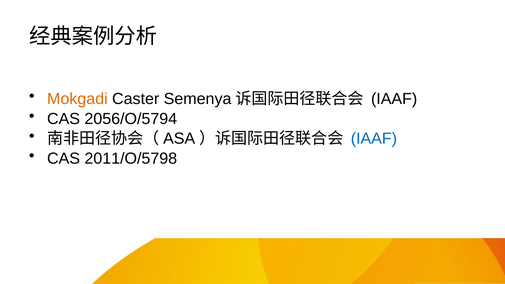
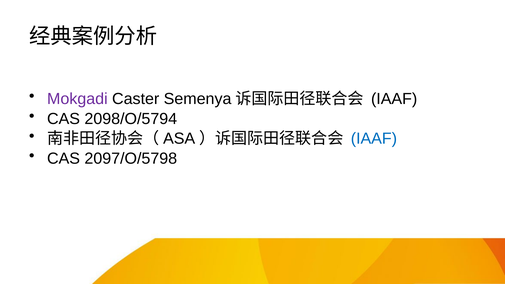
Mokgadi colour: orange -> purple
2056/O/5794: 2056/O/5794 -> 2098/O/5794
2011/O/5798: 2011/O/5798 -> 2097/O/5798
